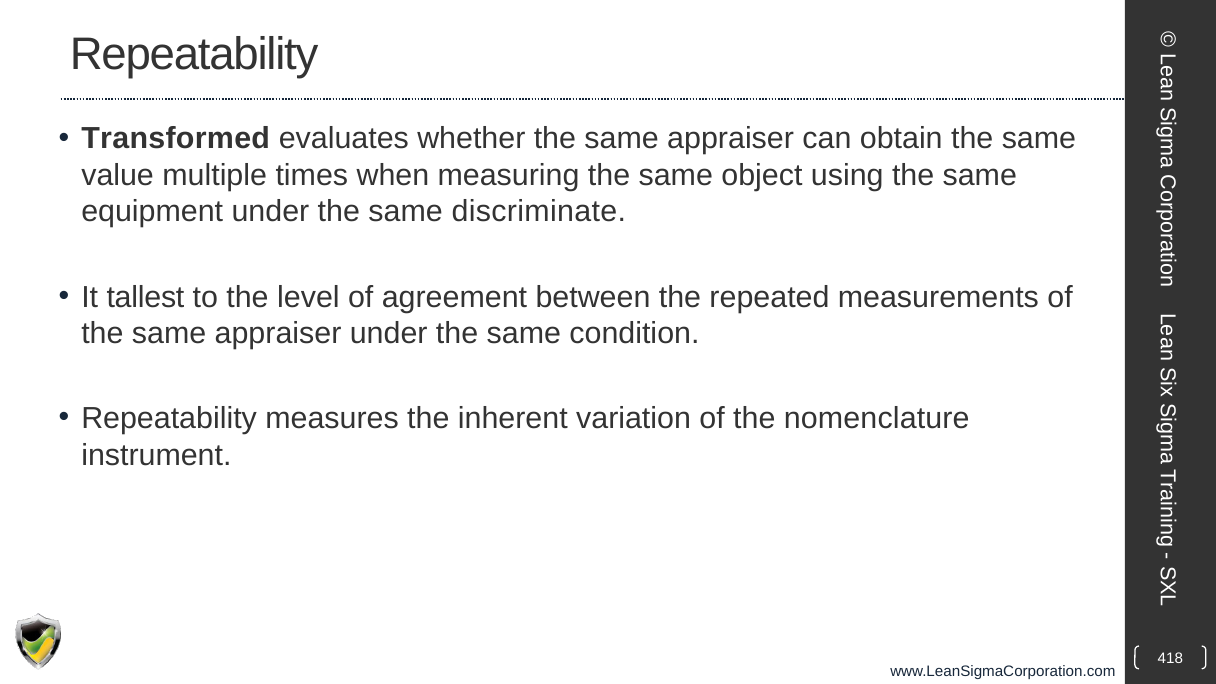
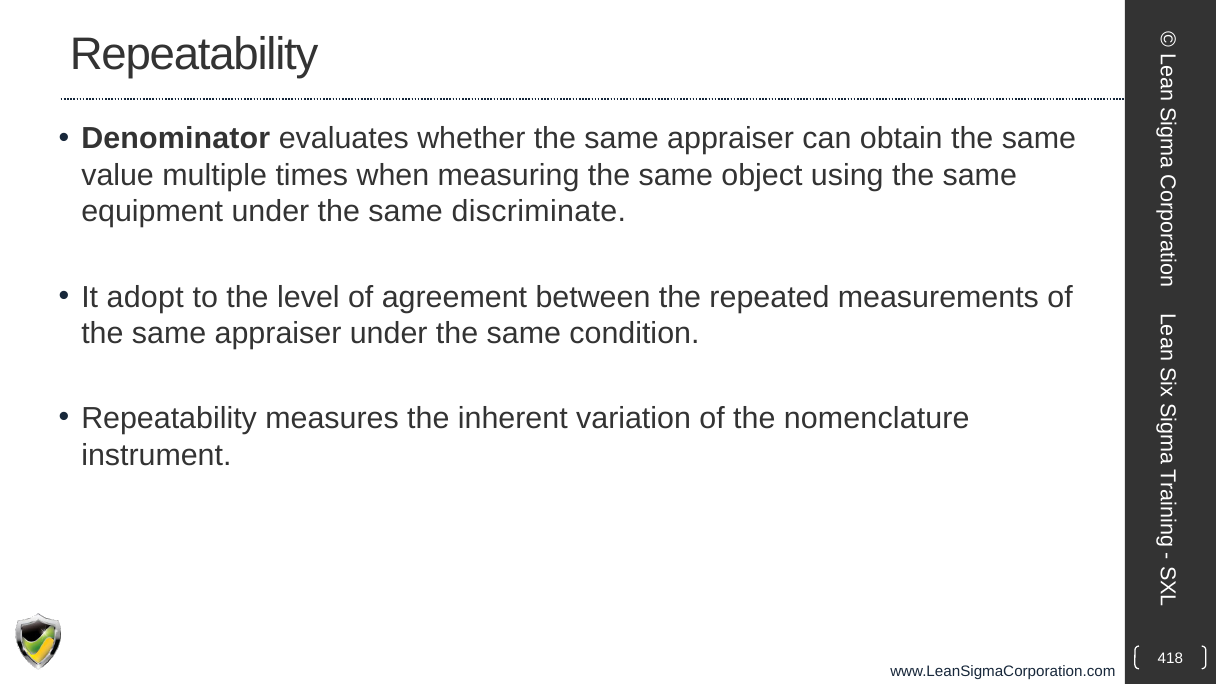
Transformed: Transformed -> Denominator
tallest: tallest -> adopt
